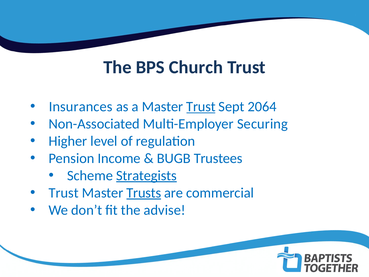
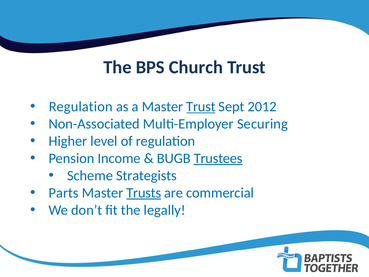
Insurances at (81, 107): Insurances -> Regulation
2064: 2064 -> 2012
Trustees underline: none -> present
Strategists underline: present -> none
Trust at (64, 193): Trust -> Parts
advise: advise -> legally
